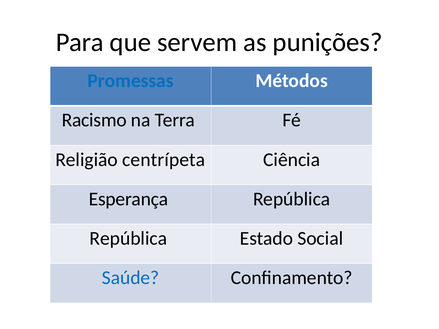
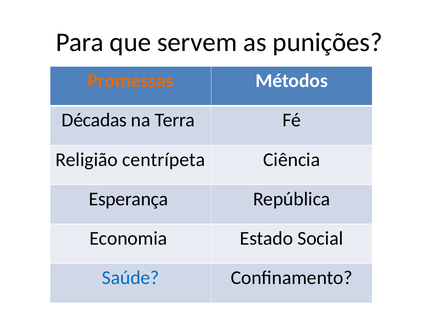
Promessas colour: blue -> orange
Racismo: Racismo -> Décadas
República at (128, 239): República -> Economia
